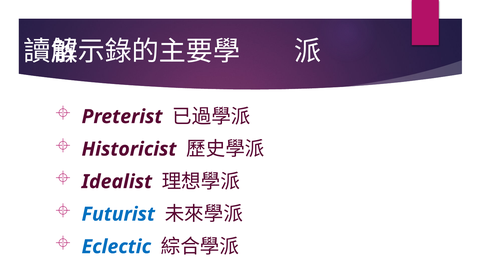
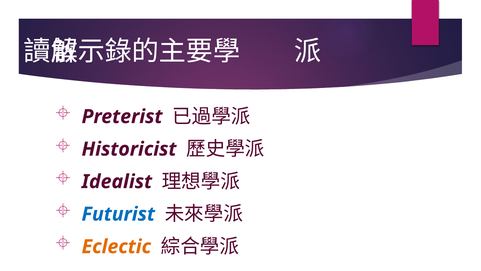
Eclectic colour: blue -> orange
